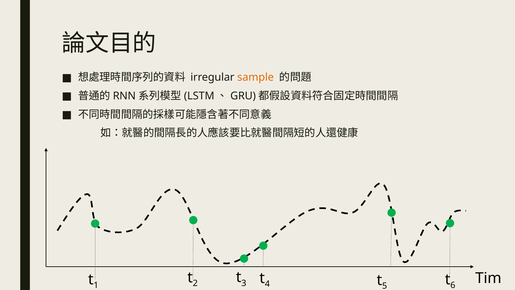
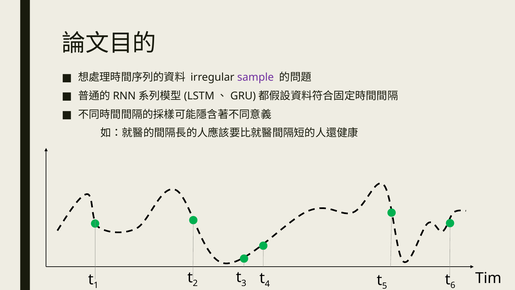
sample colour: orange -> purple
